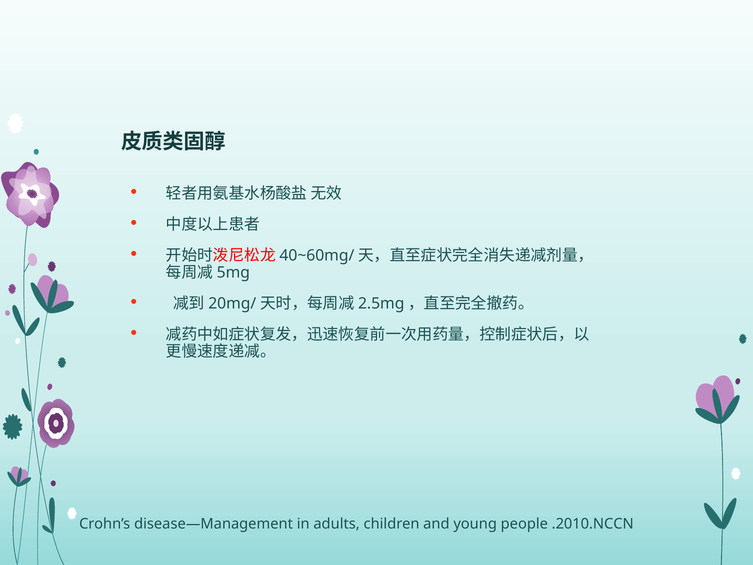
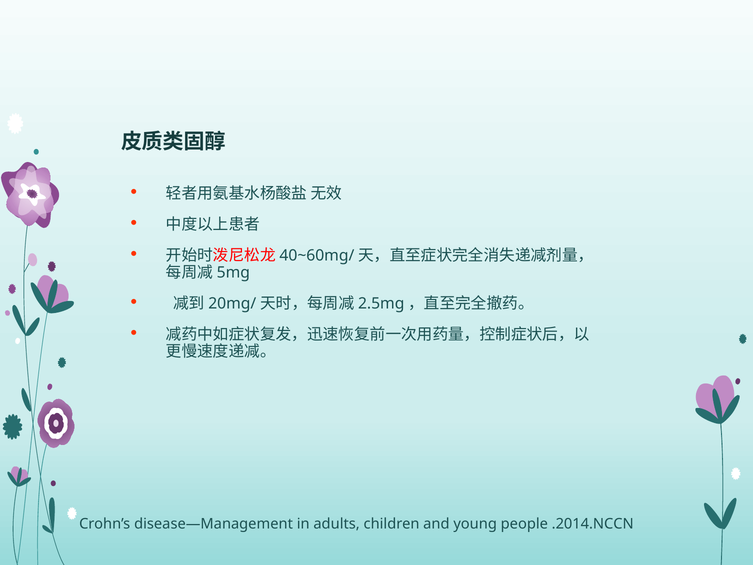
.2010.NCCN: .2010.NCCN -> .2014.NCCN
